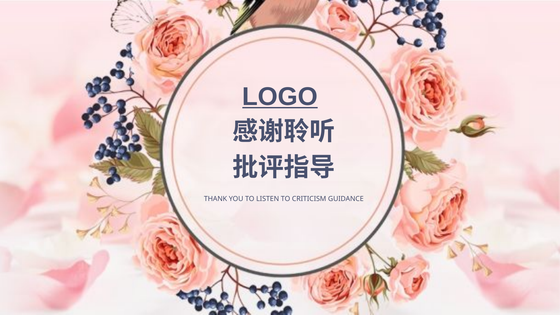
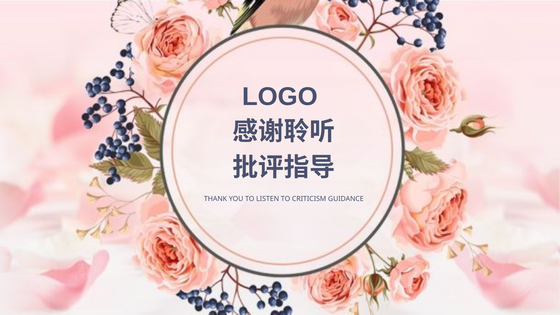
LOGO underline: present -> none
